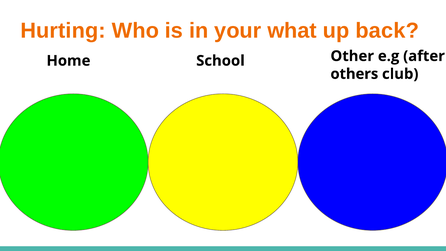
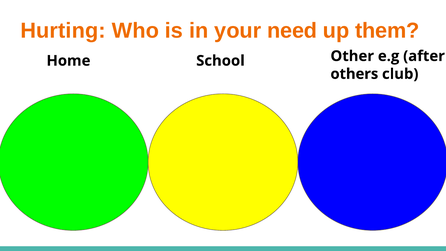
what: what -> need
back: back -> them
